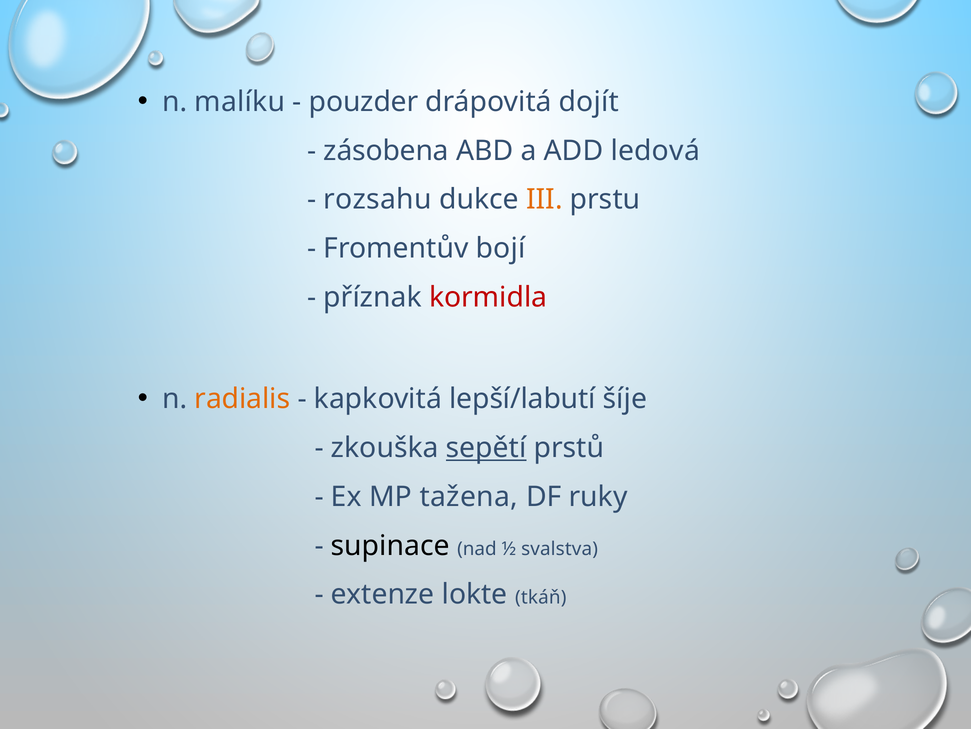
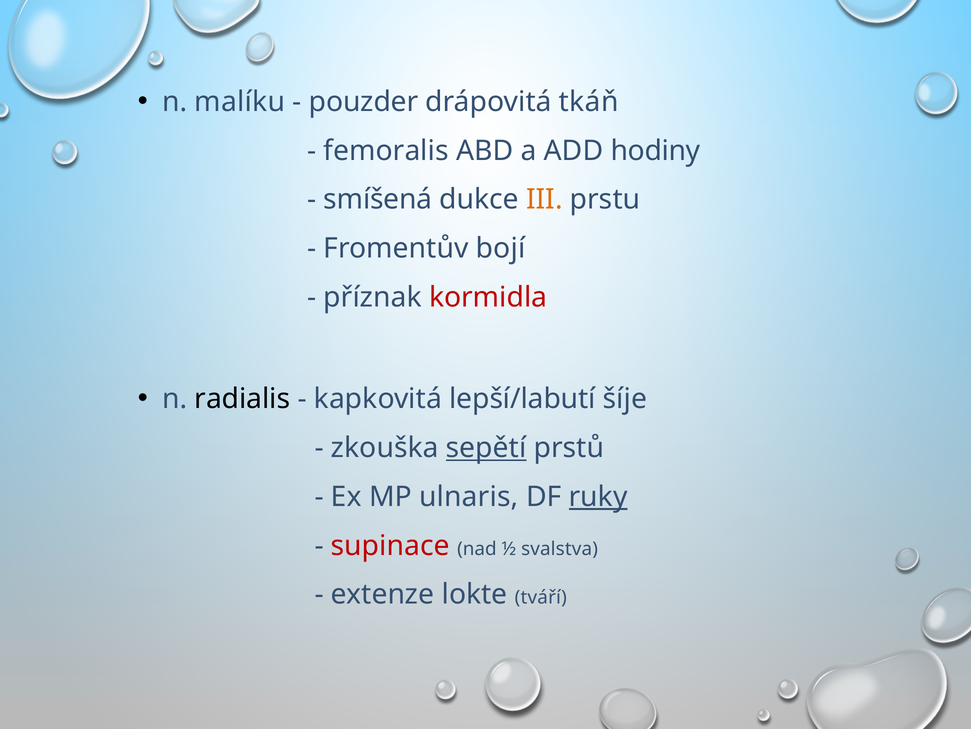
dojít: dojít -> tkáň
zásobena: zásobena -> femoralis
ledová: ledová -> hodiny
rozsahu: rozsahu -> smíšená
radialis colour: orange -> black
tažena: tažena -> ulnaris
ruky underline: none -> present
supinace colour: black -> red
tkáň: tkáň -> tváří
